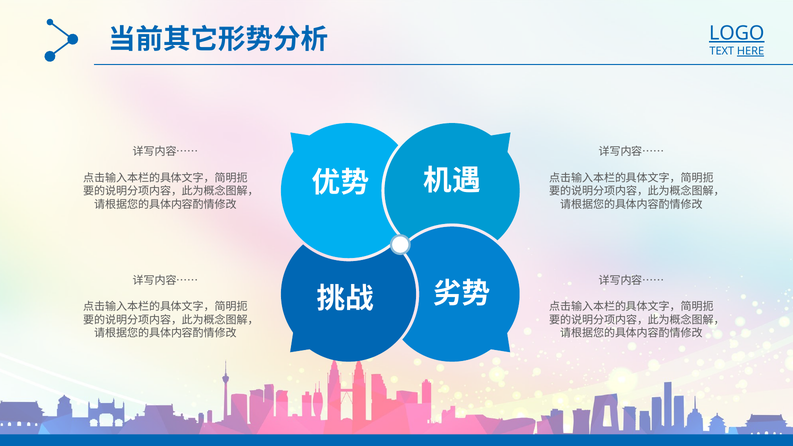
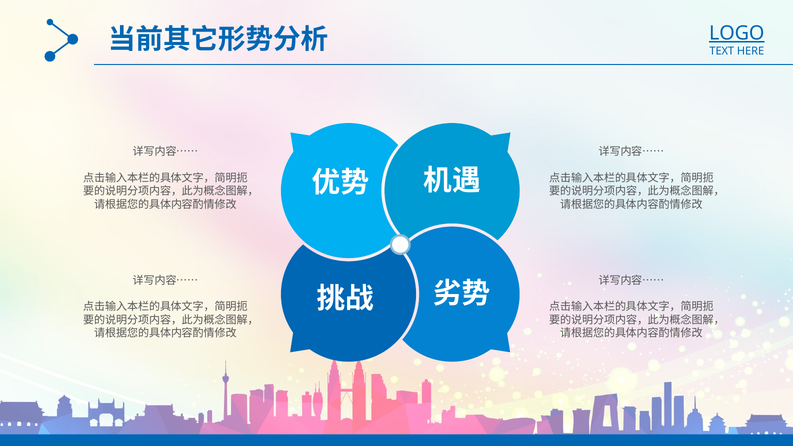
HERE underline: present -> none
